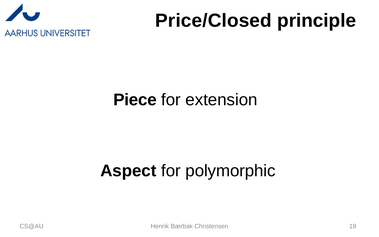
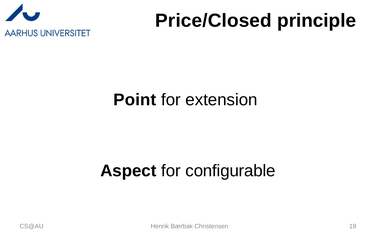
Piece: Piece -> Point
polymorphic: polymorphic -> configurable
